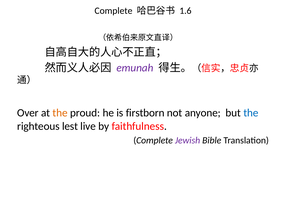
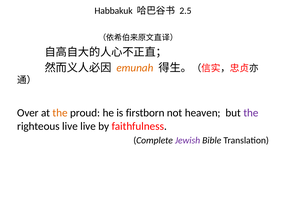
Complete at (113, 11): Complete -> Habbakuk
1.6: 1.6 -> 2.5
emunah colour: purple -> orange
anyone: anyone -> heaven
the at (251, 113) colour: blue -> purple
righteous lest: lest -> live
